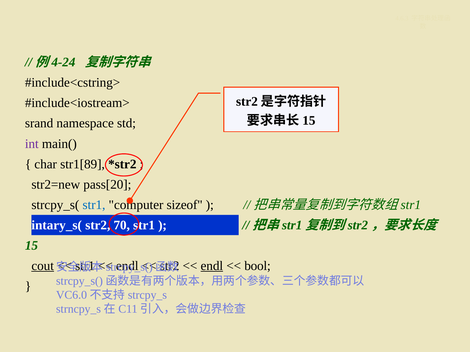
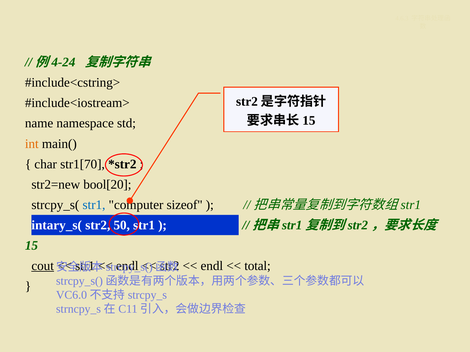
srand: srand -> name
int colour: purple -> orange
str1[89: str1[89 -> str1[70
pass[20: pass[20 -> bool[20
70: 70 -> 50
endl at (212, 266) underline: present -> none
bool: bool -> total
